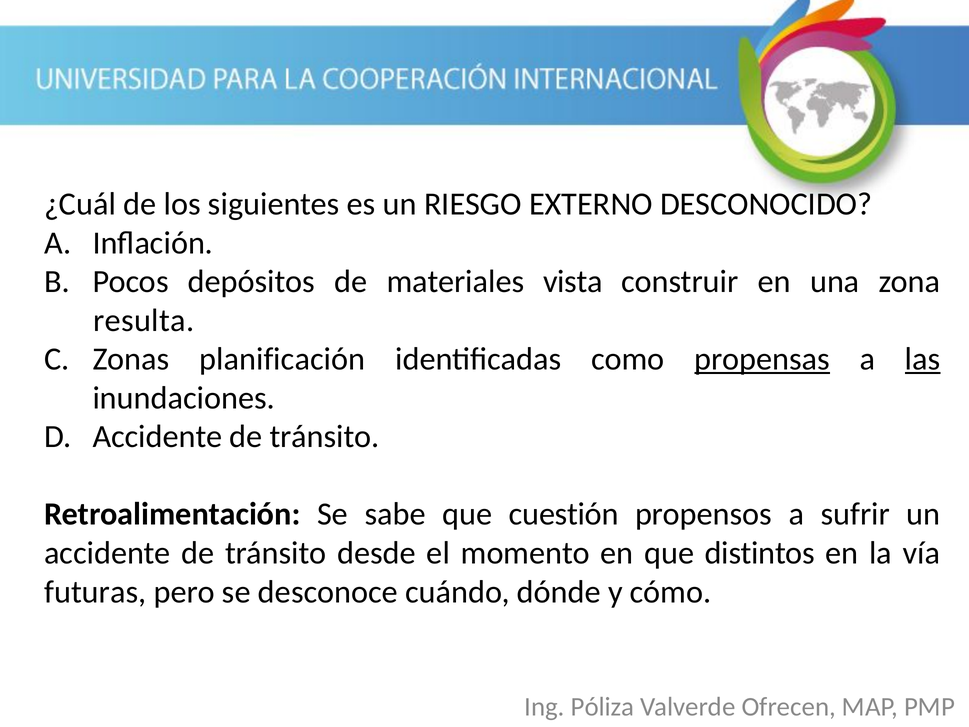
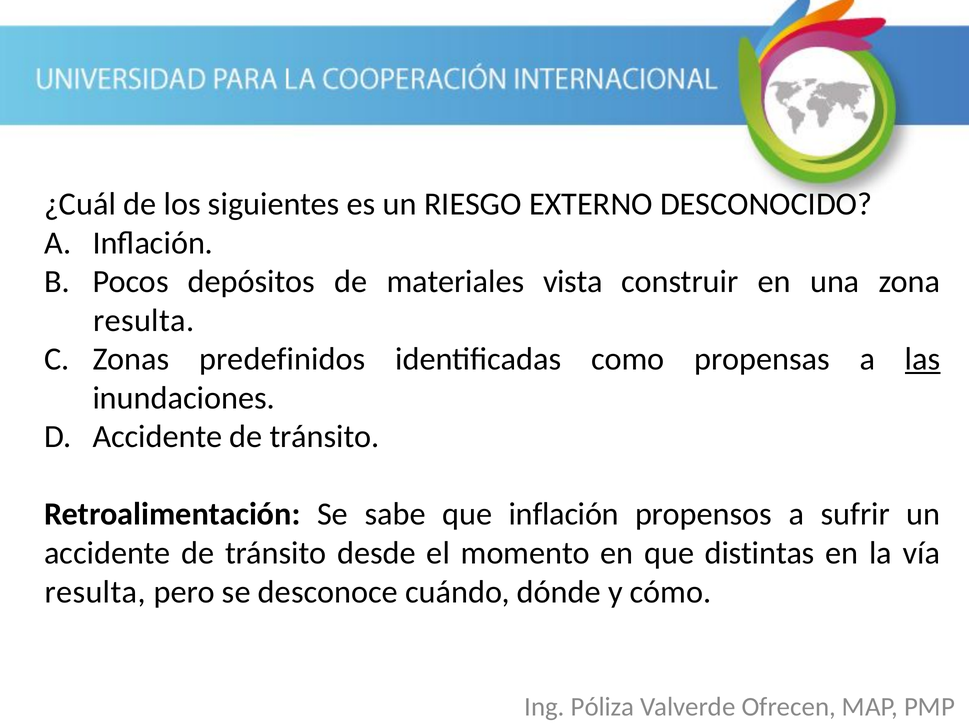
planificación: planificación -> predefinidos
propensas underline: present -> none
que cuestión: cuestión -> inflación
distintos: distintos -> distintas
futuras at (95, 592): futuras -> resulta
